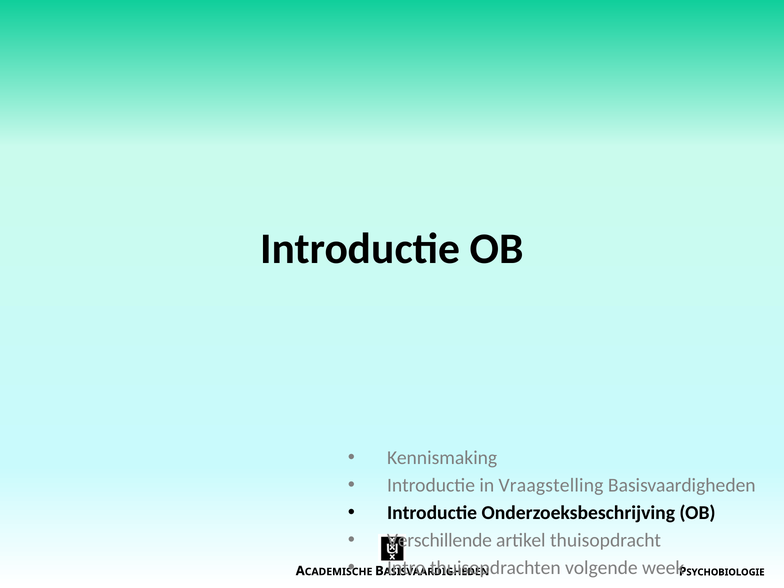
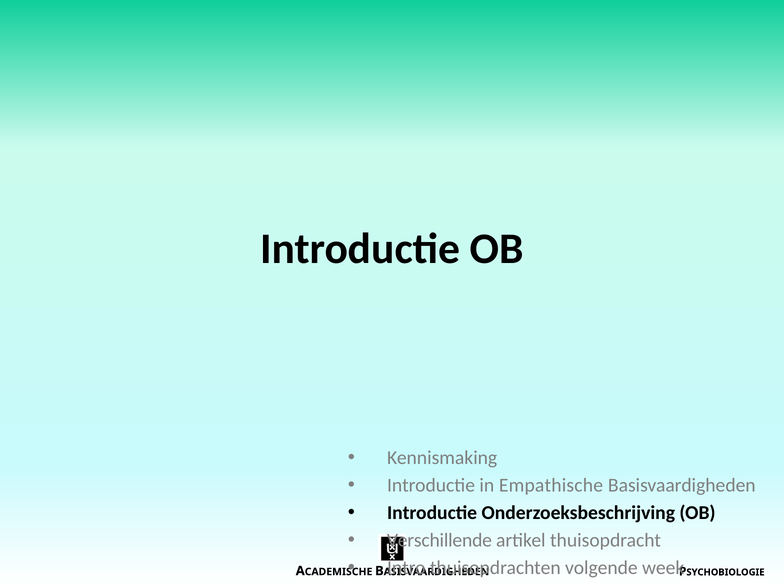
Vraagstelling: Vraagstelling -> Empathische
